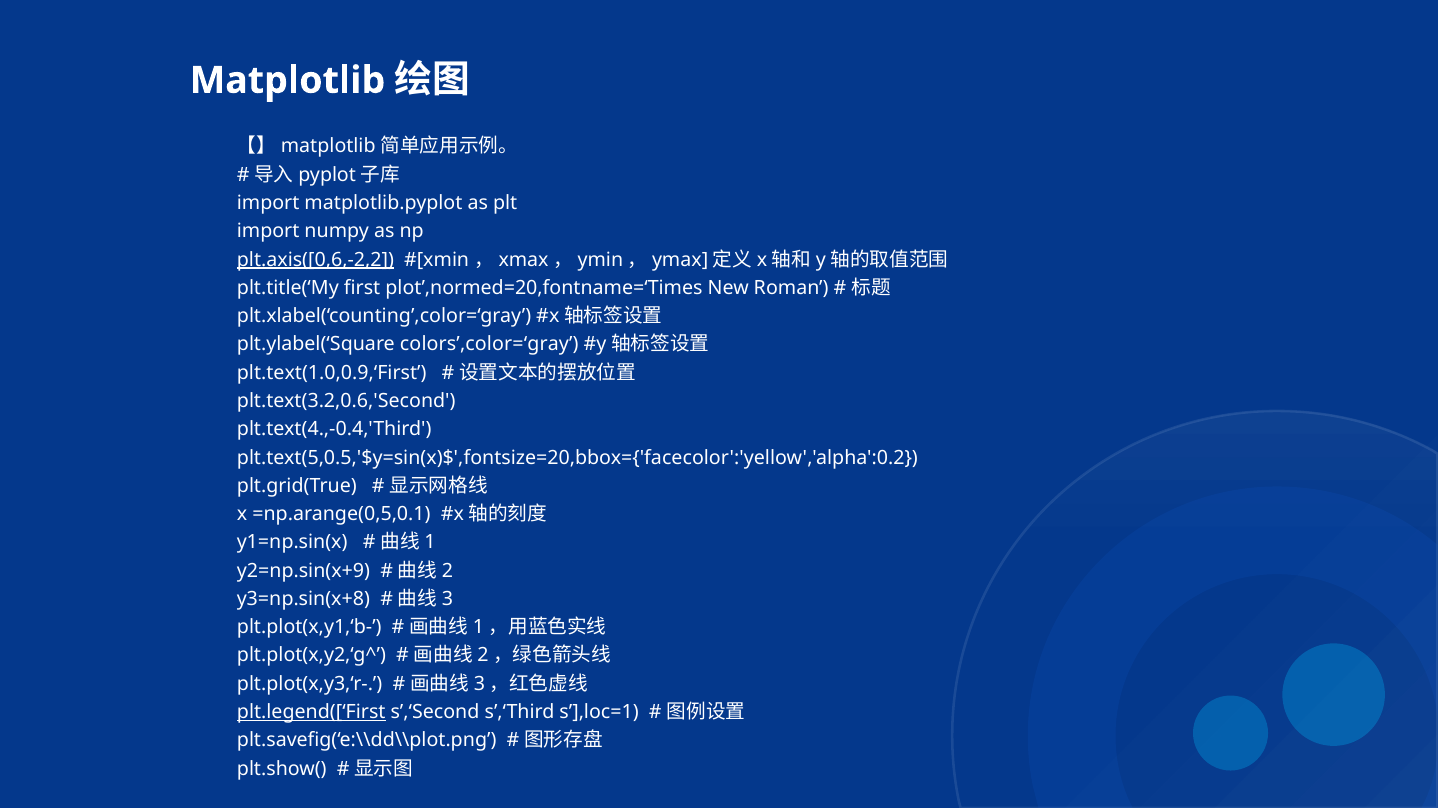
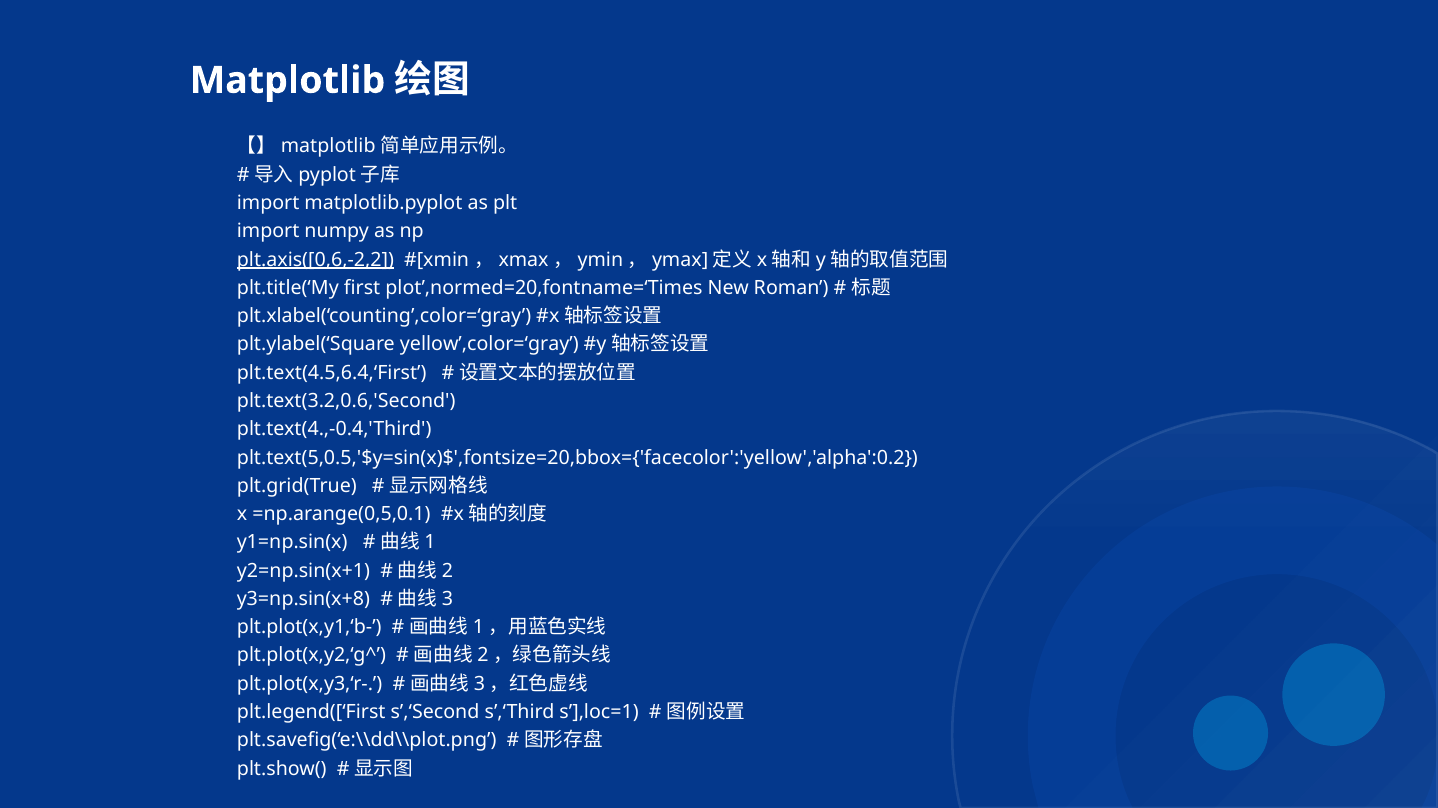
colors’,color=‘gray: colors’,color=‘gray -> yellow’,color=‘gray
plt.text(1.0,0.9,‘First: plt.text(1.0,0.9,‘First -> plt.text(4.5,6.4,‘First
y2=np.sin(x+9: y2=np.sin(x+9 -> y2=np.sin(x+1
plt.legend([‘First underline: present -> none
